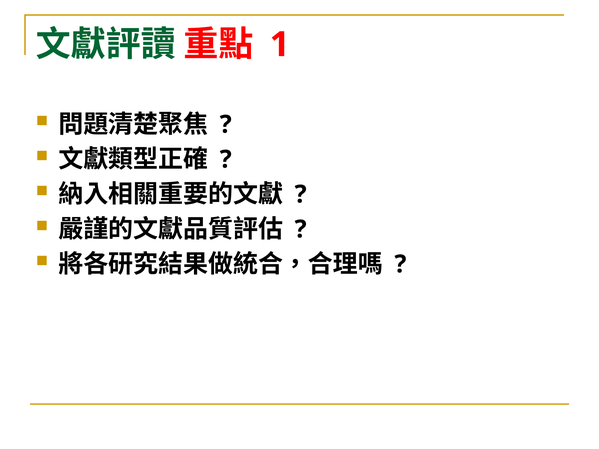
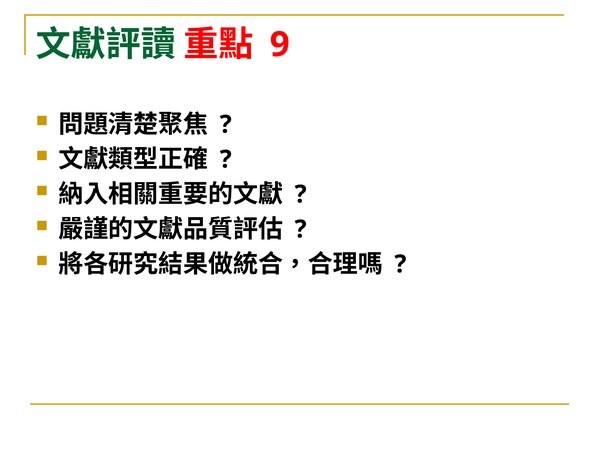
1: 1 -> 9
